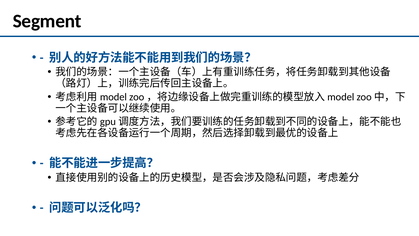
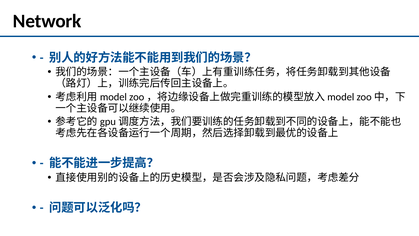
Segment: Segment -> Network
